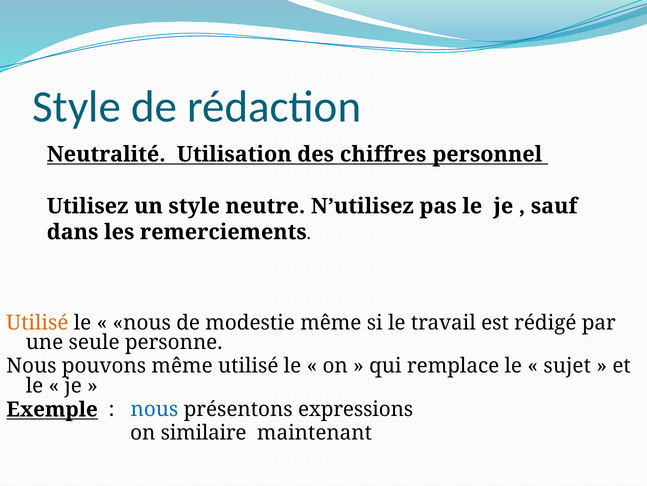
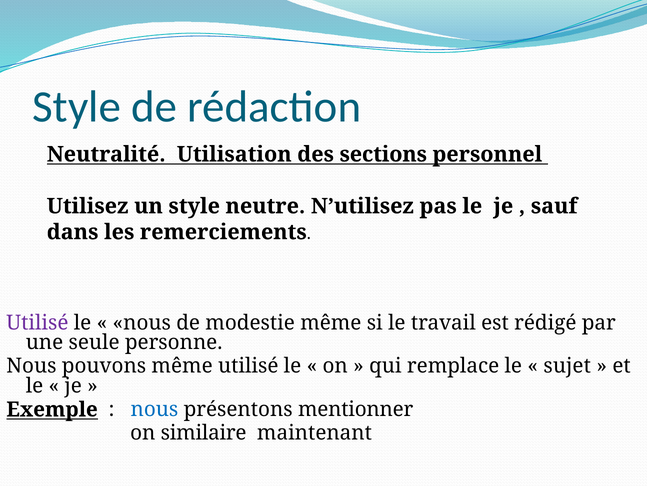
chiffres: chiffres -> sections
Utilisé at (37, 322) colour: orange -> purple
expressions: expressions -> mentionner
